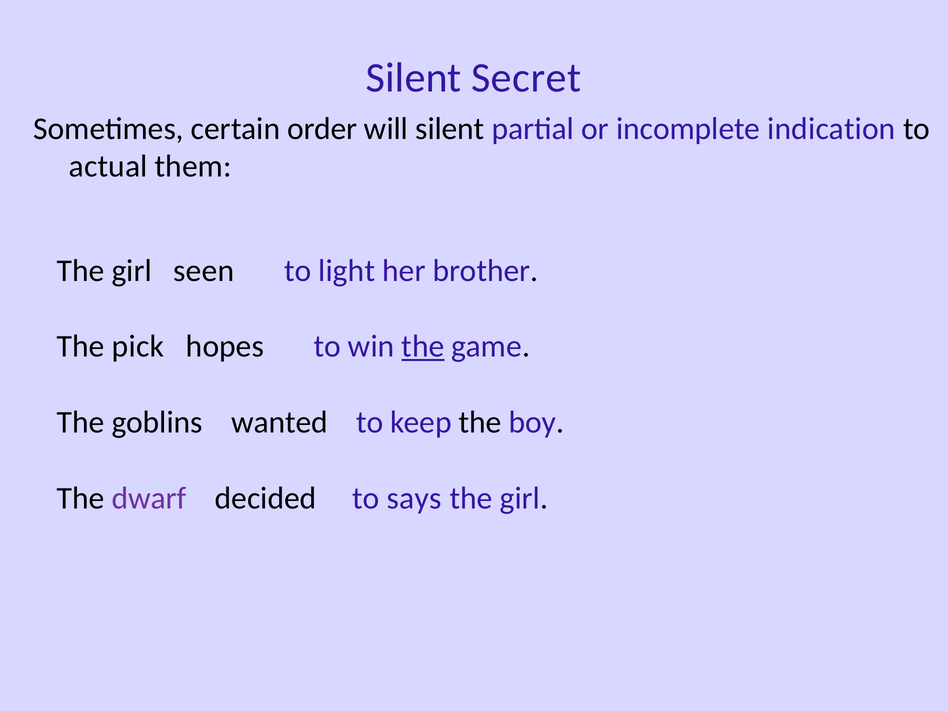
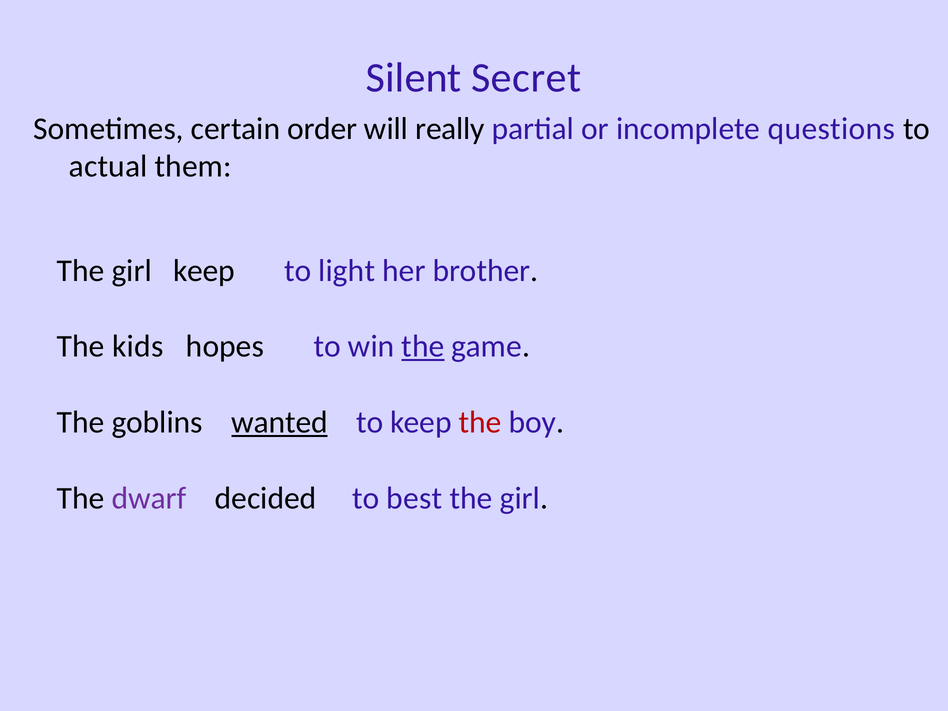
will silent: silent -> really
indication: indication -> questions
girl seen: seen -> keep
pick: pick -> kids
wanted underline: none -> present
the at (480, 422) colour: black -> red
says: says -> best
